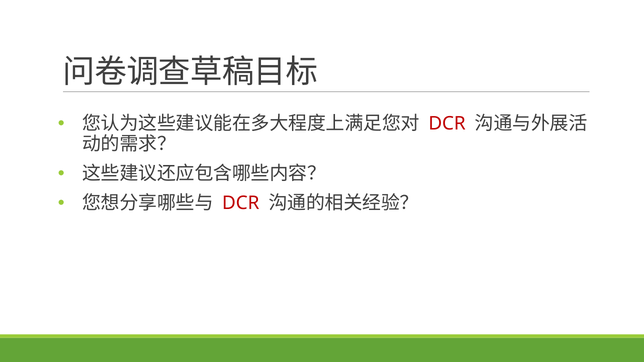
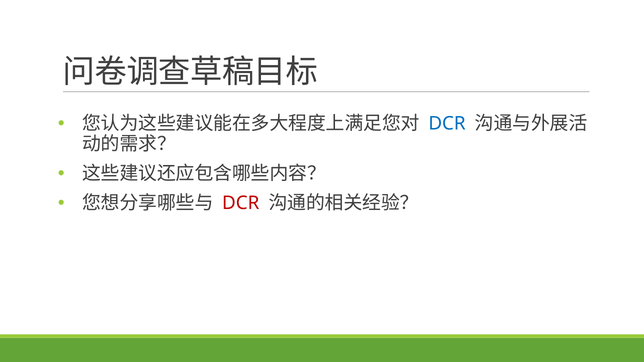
DCR at (447, 124) colour: red -> blue
